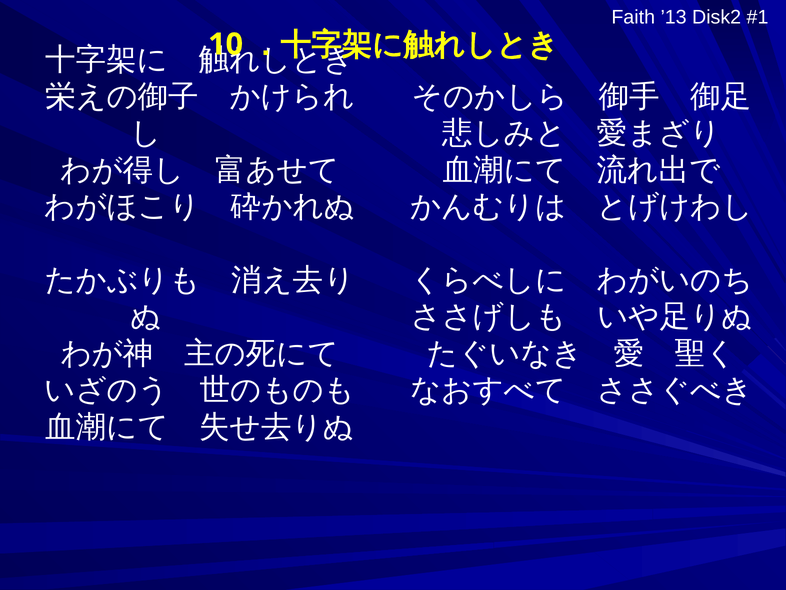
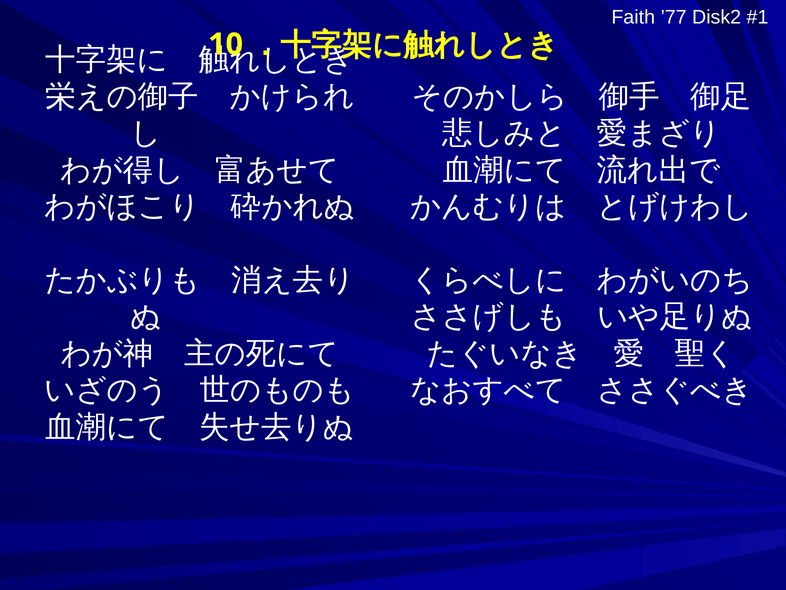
’13: ’13 -> ’77
